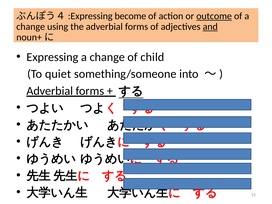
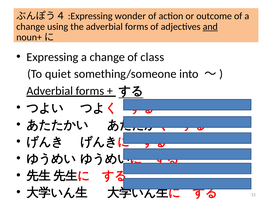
become: become -> wonder
outcome underline: present -> none
child: child -> class
